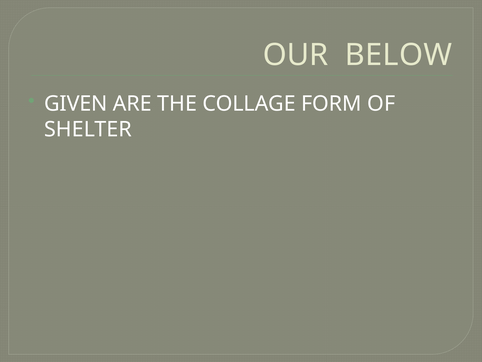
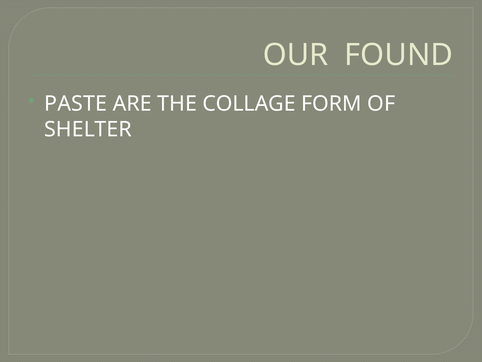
BELOW: BELOW -> FOUND
GIVEN: GIVEN -> PASTE
